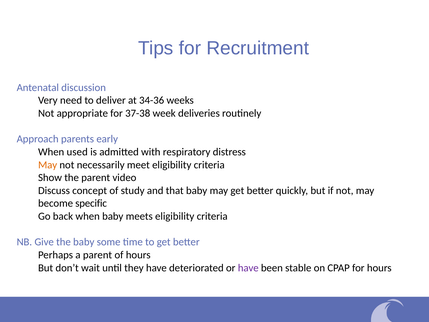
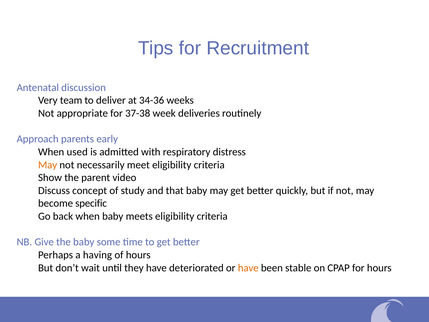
need: need -> team
a parent: parent -> having
have at (248, 268) colour: purple -> orange
